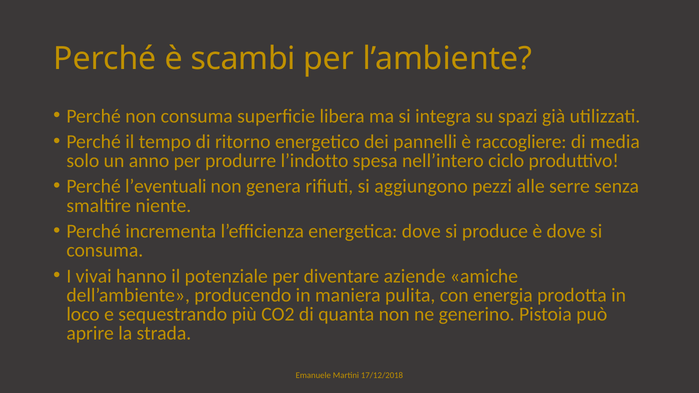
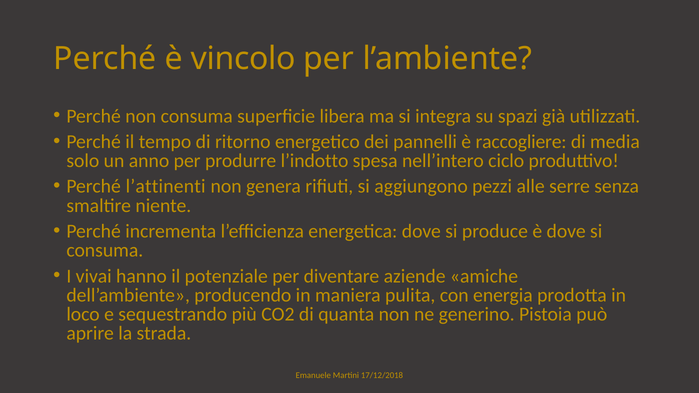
scambi: scambi -> vincolo
l’eventuali: l’eventuali -> l’attinenti
